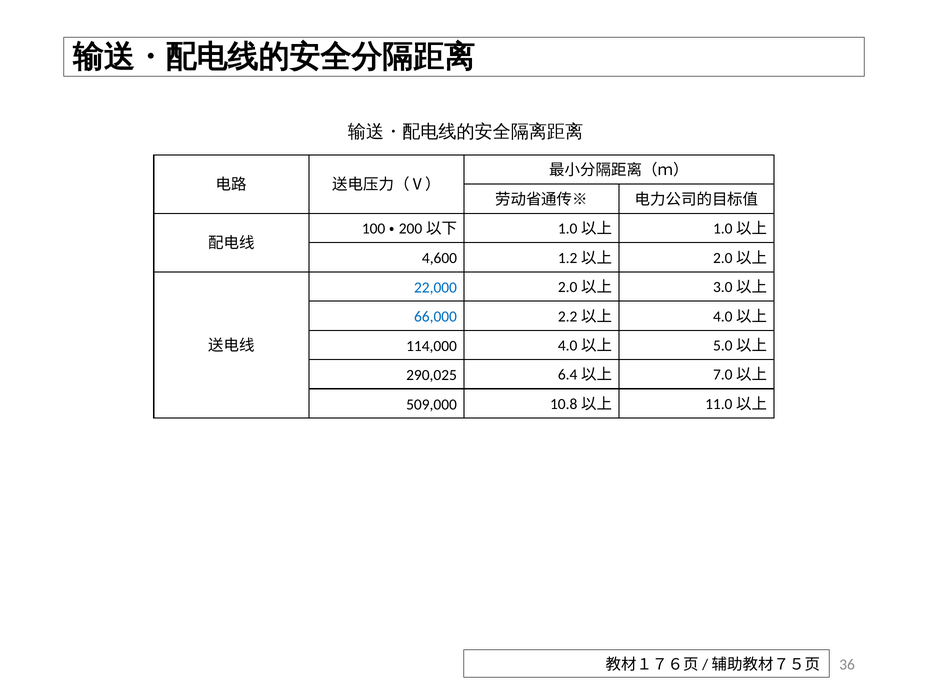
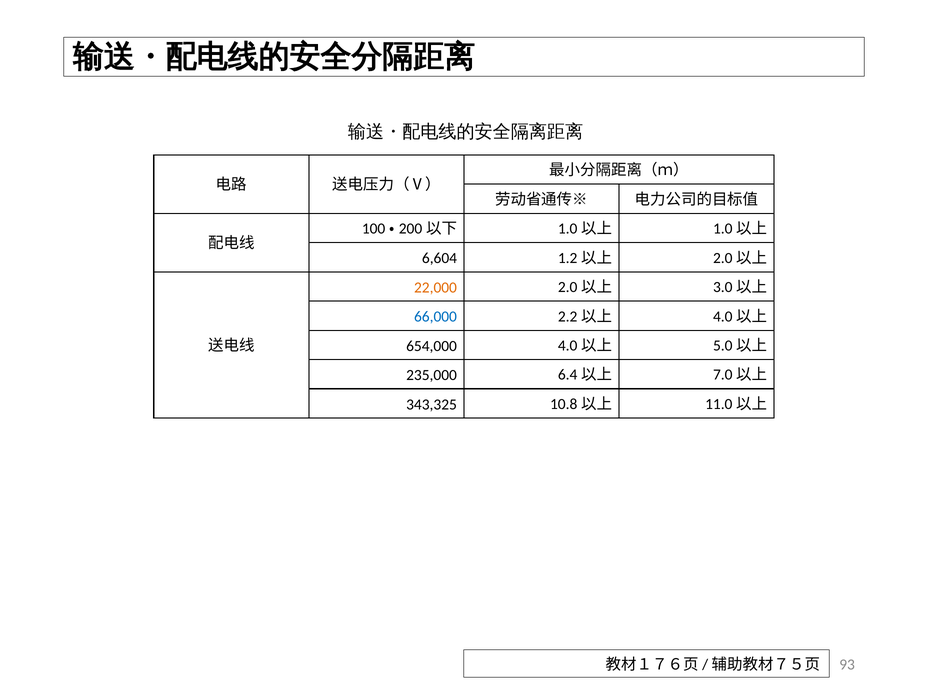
4,600: 4,600 -> 6,604
22,000 colour: blue -> orange
114,000: 114,000 -> 654,000
290,025: 290,025 -> 235,000
509,000: 509,000 -> 343,325
36: 36 -> 93
